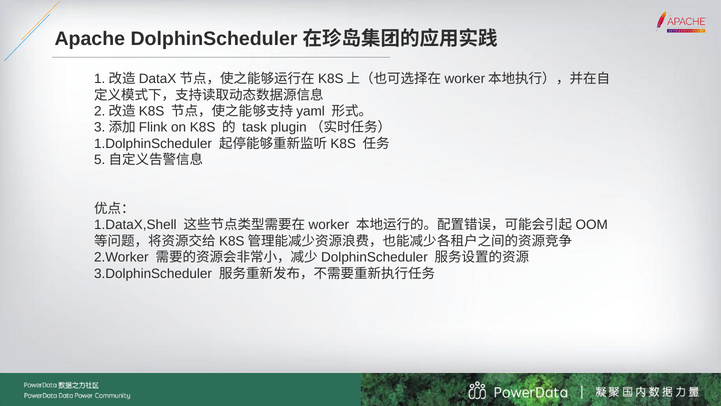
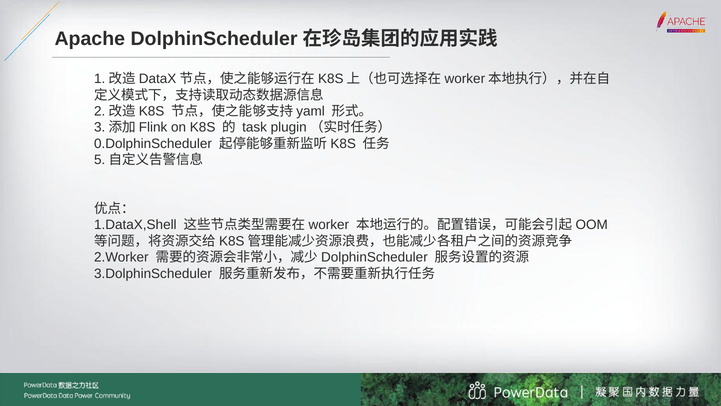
1.DolphinScheduler: 1.DolphinScheduler -> 0.DolphinScheduler
